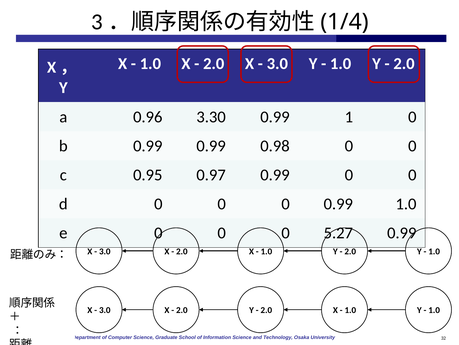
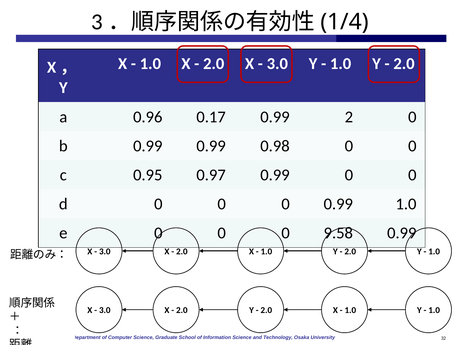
3.30: 3.30 -> 0.17
1: 1 -> 2
5.27: 5.27 -> 9.58
